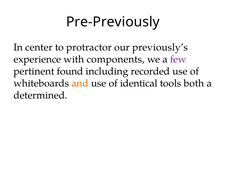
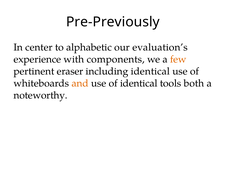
protractor: protractor -> alphabetic
previously’s: previously’s -> evaluation’s
few colour: purple -> orange
found: found -> eraser
including recorded: recorded -> identical
determined: determined -> noteworthy
